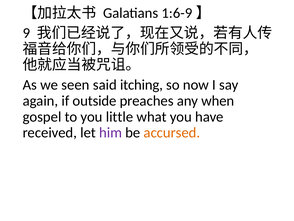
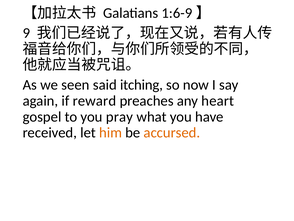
outside: outside -> reward
when: when -> heart
little: little -> pray
him colour: purple -> orange
